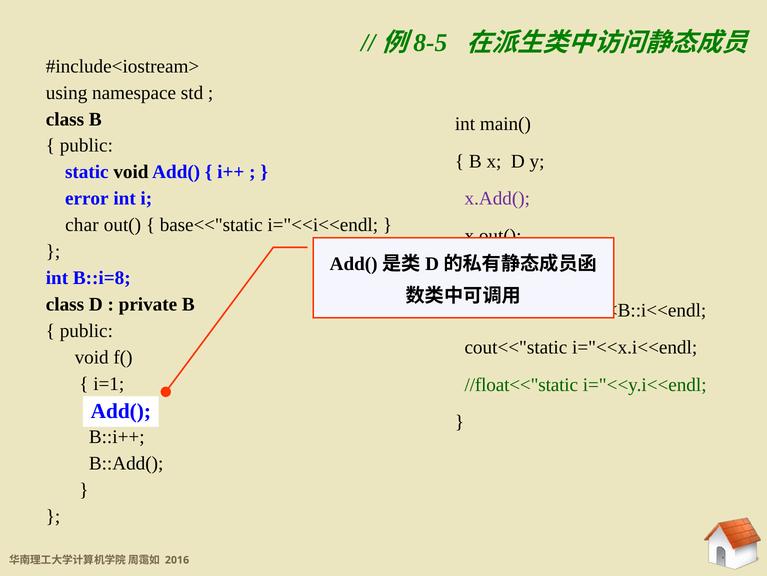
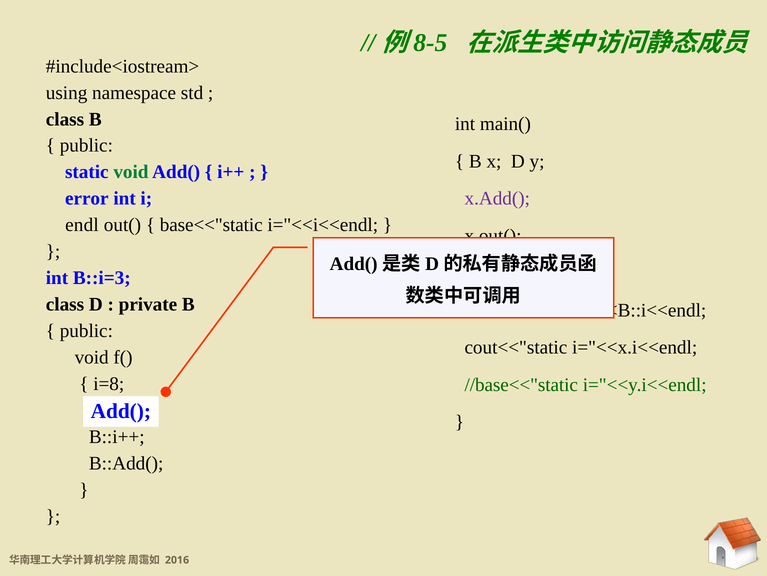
void at (131, 172) colour: black -> green
char: char -> endl
B::i=8: B::i=8 -> B::i=3
i=1: i=1 -> i=8
//float<<"static: //float<<"static -> //base<<"static
